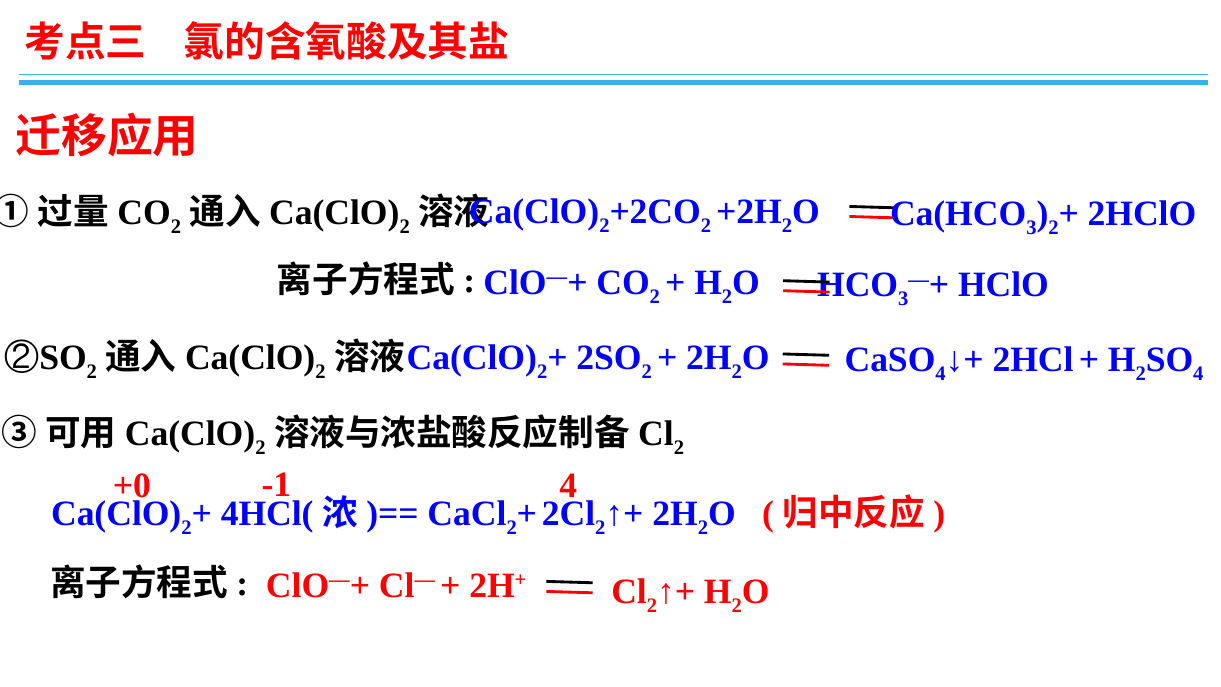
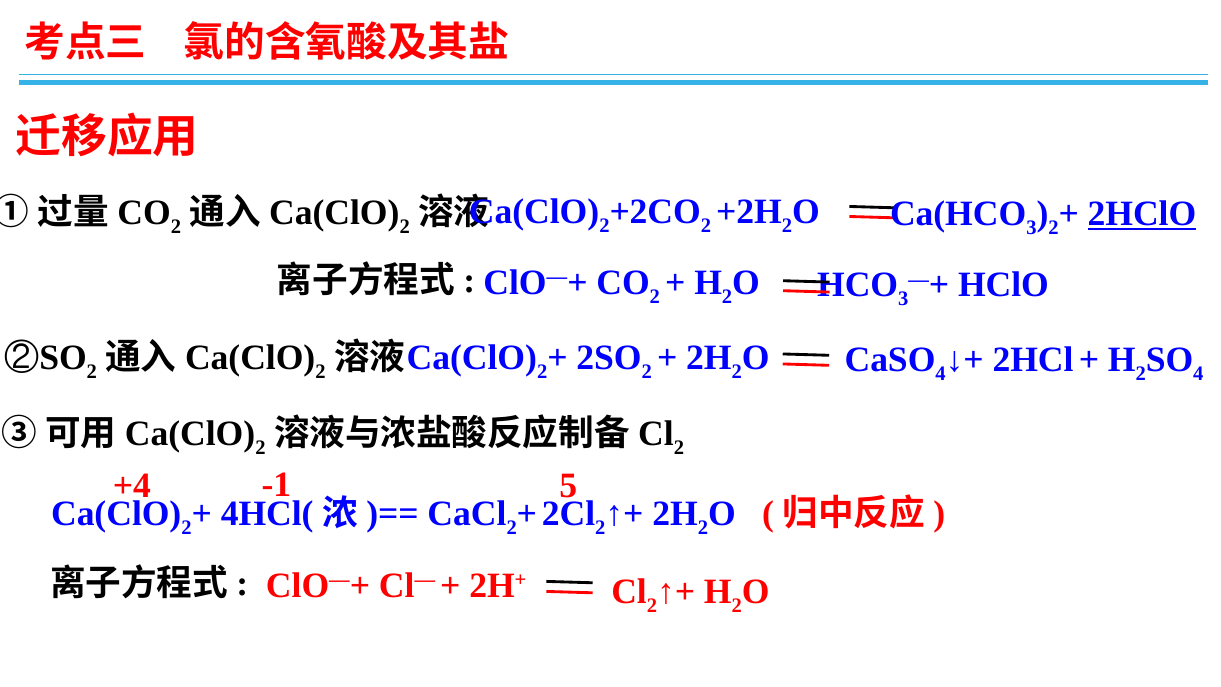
2HClO underline: none -> present
+0: +0 -> +4
-1 4: 4 -> 5
